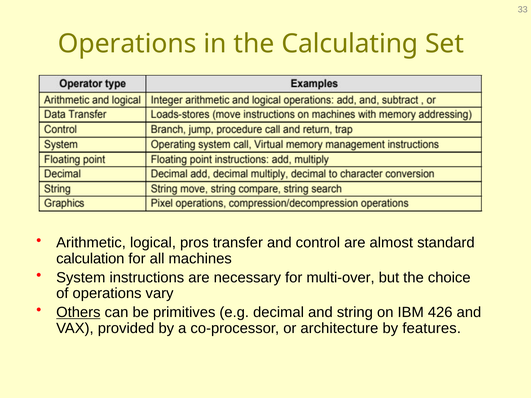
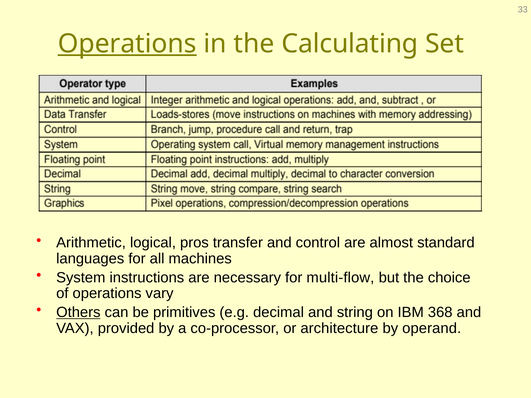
Operations at (127, 44) underline: none -> present
calculation: calculation -> languages
multi-over: multi-over -> multi-flow
426: 426 -> 368
features: features -> operand
